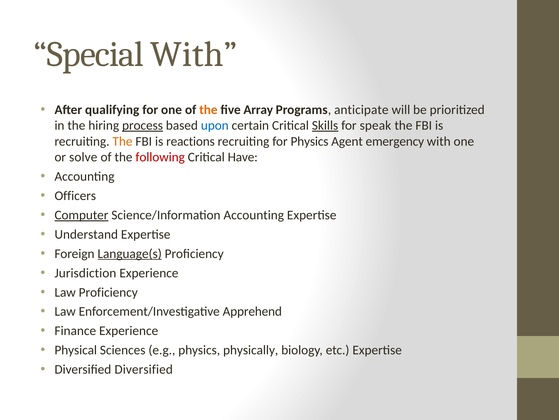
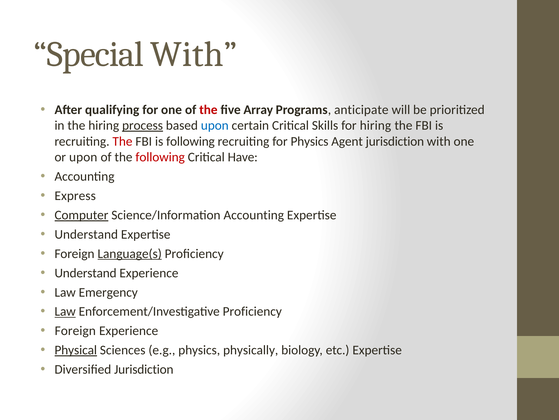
the at (208, 109) colour: orange -> red
Skills underline: present -> none
for speak: speak -> hiring
The at (122, 141) colour: orange -> red
is reactions: reactions -> following
Agent emergency: emergency -> jurisdiction
or solve: solve -> upon
Officers: Officers -> Express
Jurisdiction at (85, 273): Jurisdiction -> Understand
Law Proficiency: Proficiency -> Emergency
Law at (65, 311) underline: none -> present
Enforcement/Investigative Apprehend: Apprehend -> Proficiency
Finance at (75, 330): Finance -> Foreign
Physical underline: none -> present
Diversified Diversified: Diversified -> Jurisdiction
